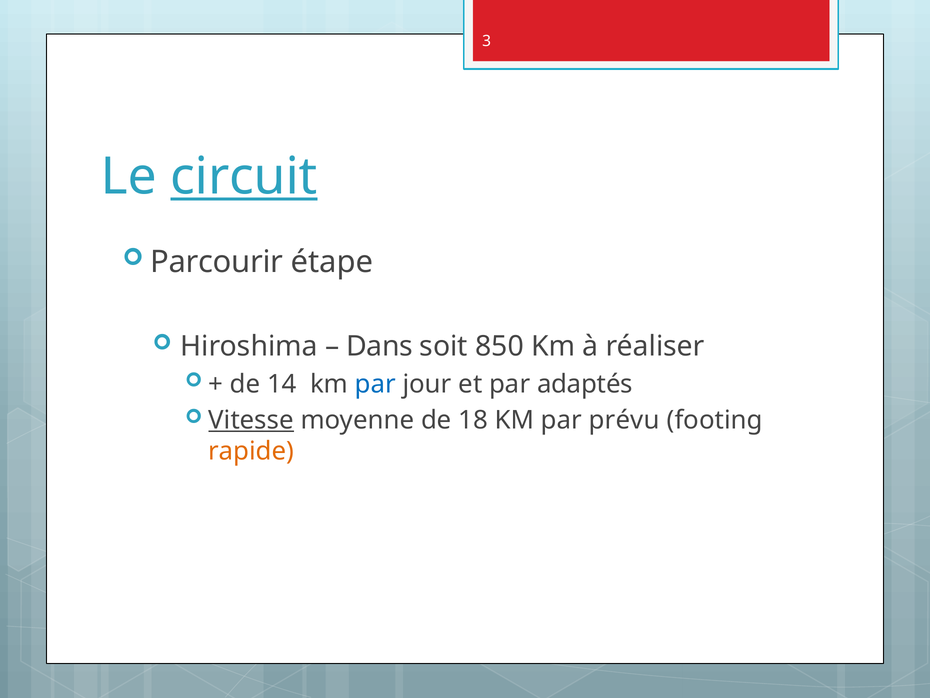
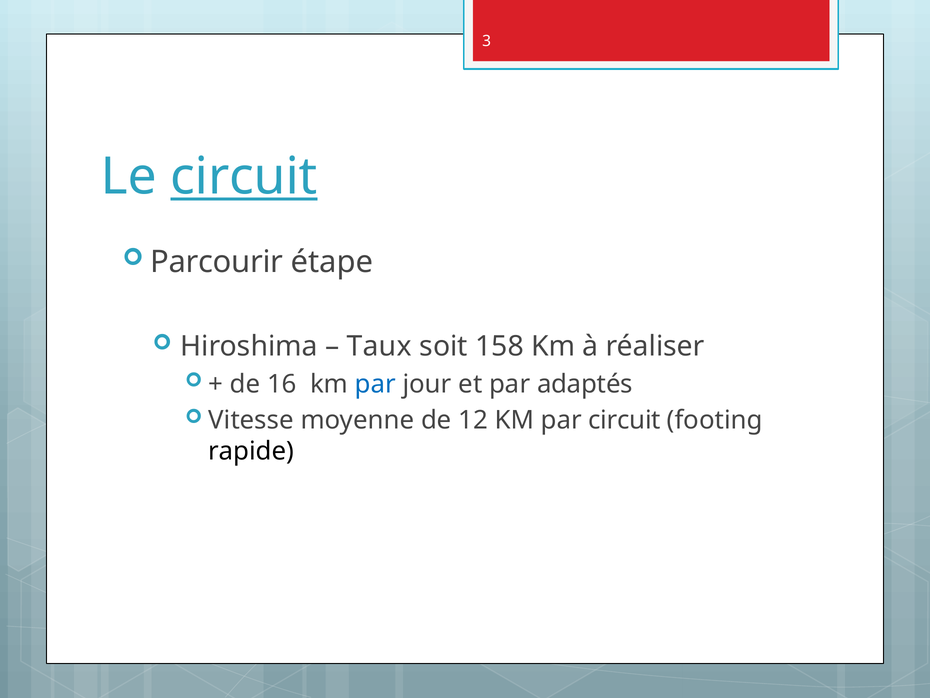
Dans: Dans -> Taux
850: 850 -> 158
14: 14 -> 16
Vitesse underline: present -> none
18: 18 -> 12
par prévu: prévu -> circuit
rapide colour: orange -> black
